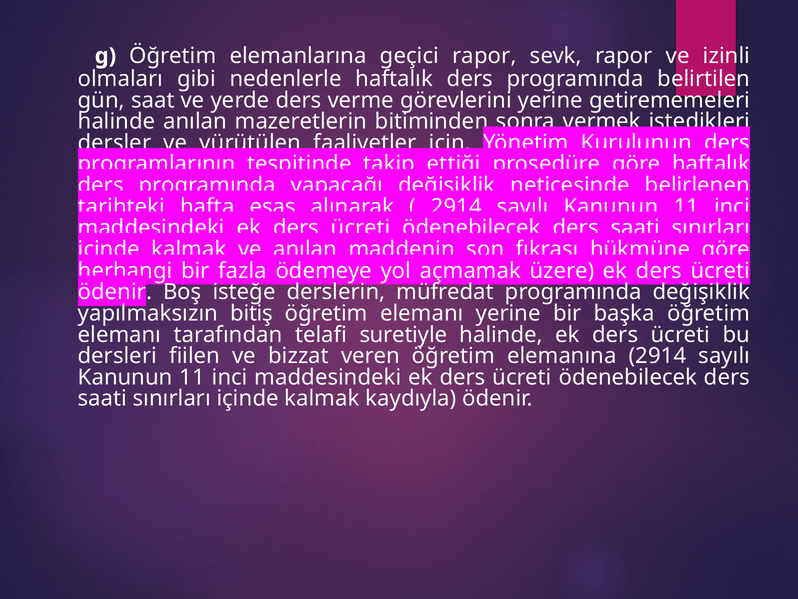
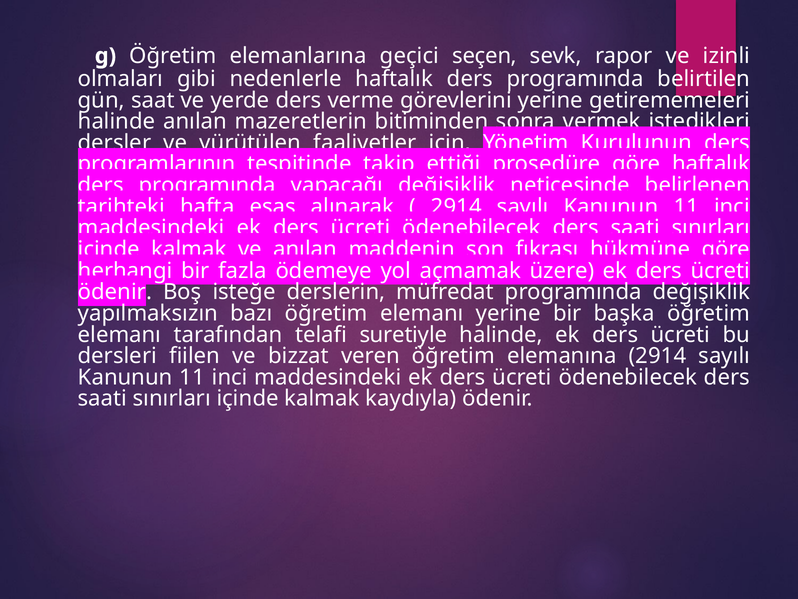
geçici rapor: rapor -> seçen
bitiş: bitiş -> bazı
